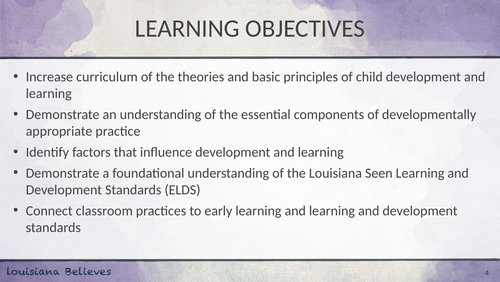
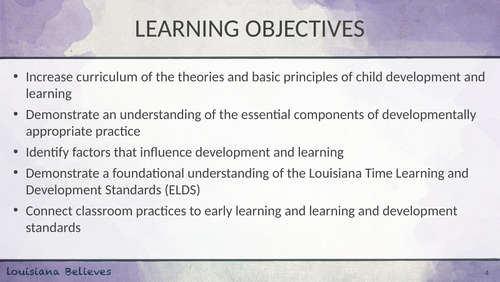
Seen: Seen -> Time
